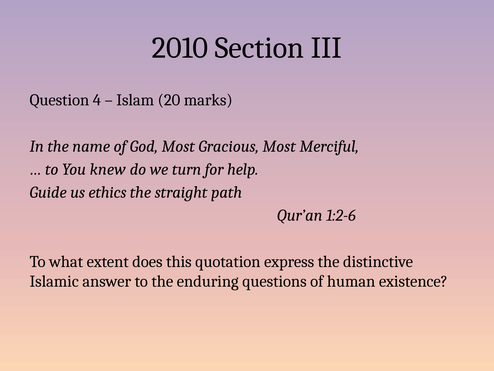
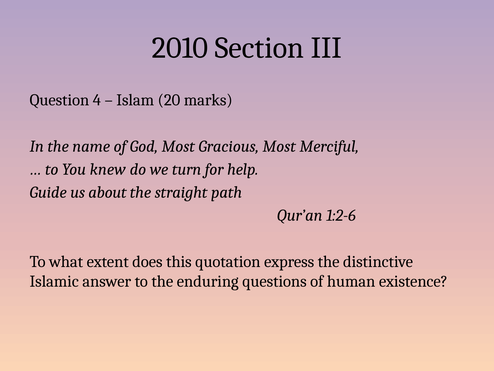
ethics: ethics -> about
